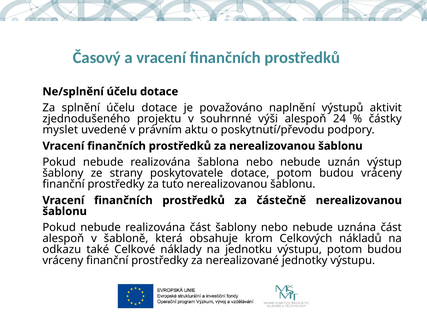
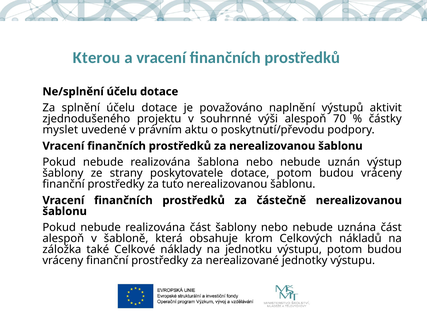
Časový: Časový -> Kterou
24: 24 -> 70
odkazu: odkazu -> záložka
